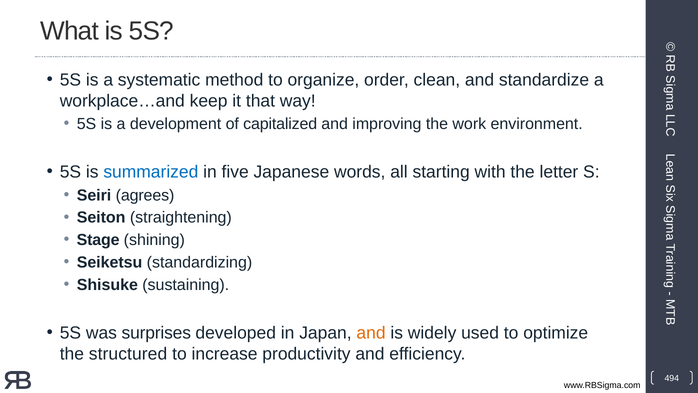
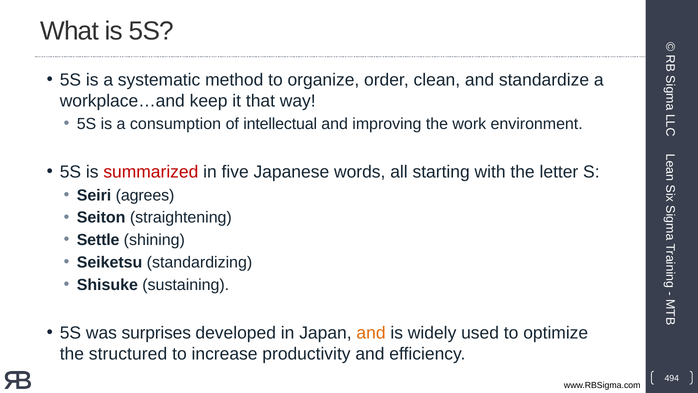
development: development -> consumption
capitalized: capitalized -> intellectual
summarized colour: blue -> red
Stage: Stage -> Settle
